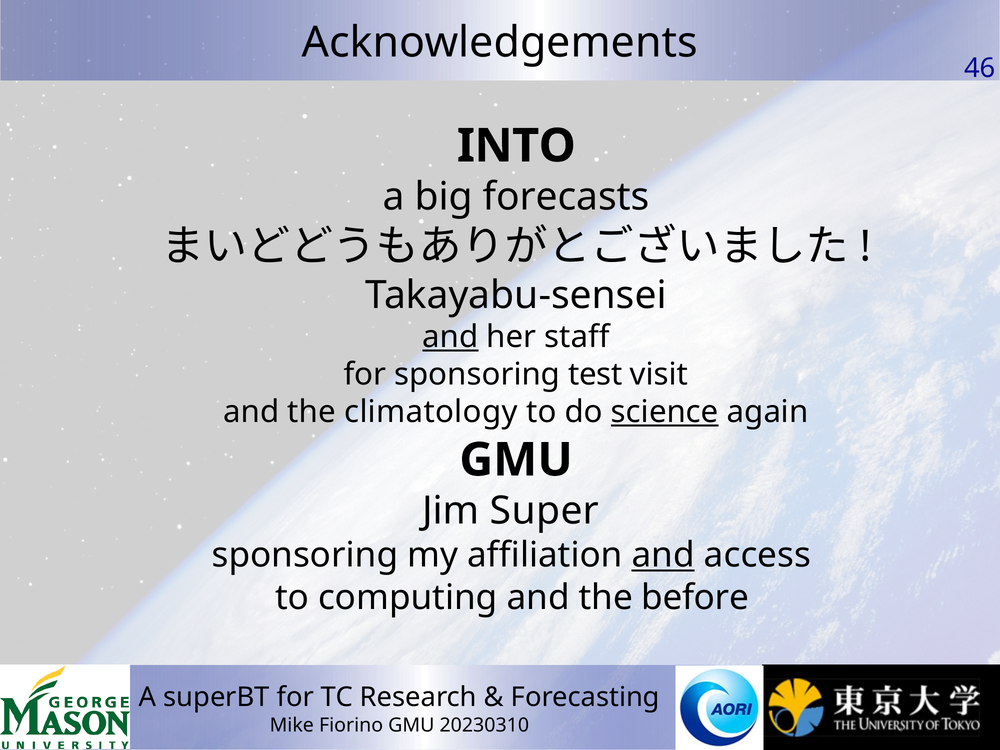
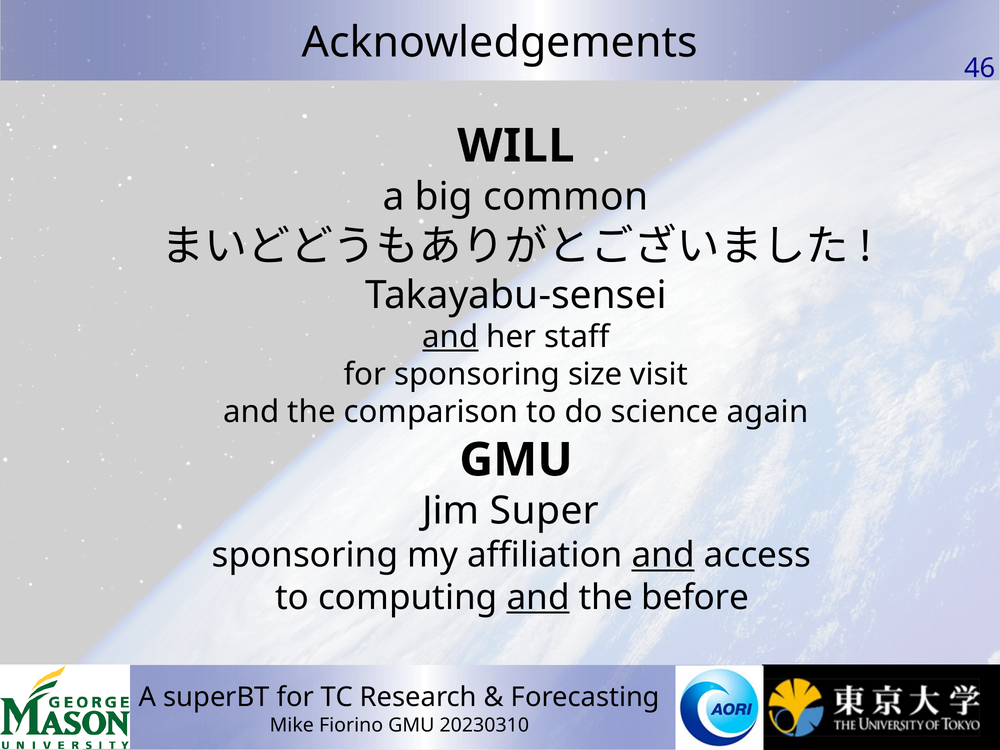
INTO: INTO -> WILL
forecasts: forecasts -> common
test: test -> size
climatology: climatology -> comparison
science underline: present -> none
and at (538, 597) underline: none -> present
